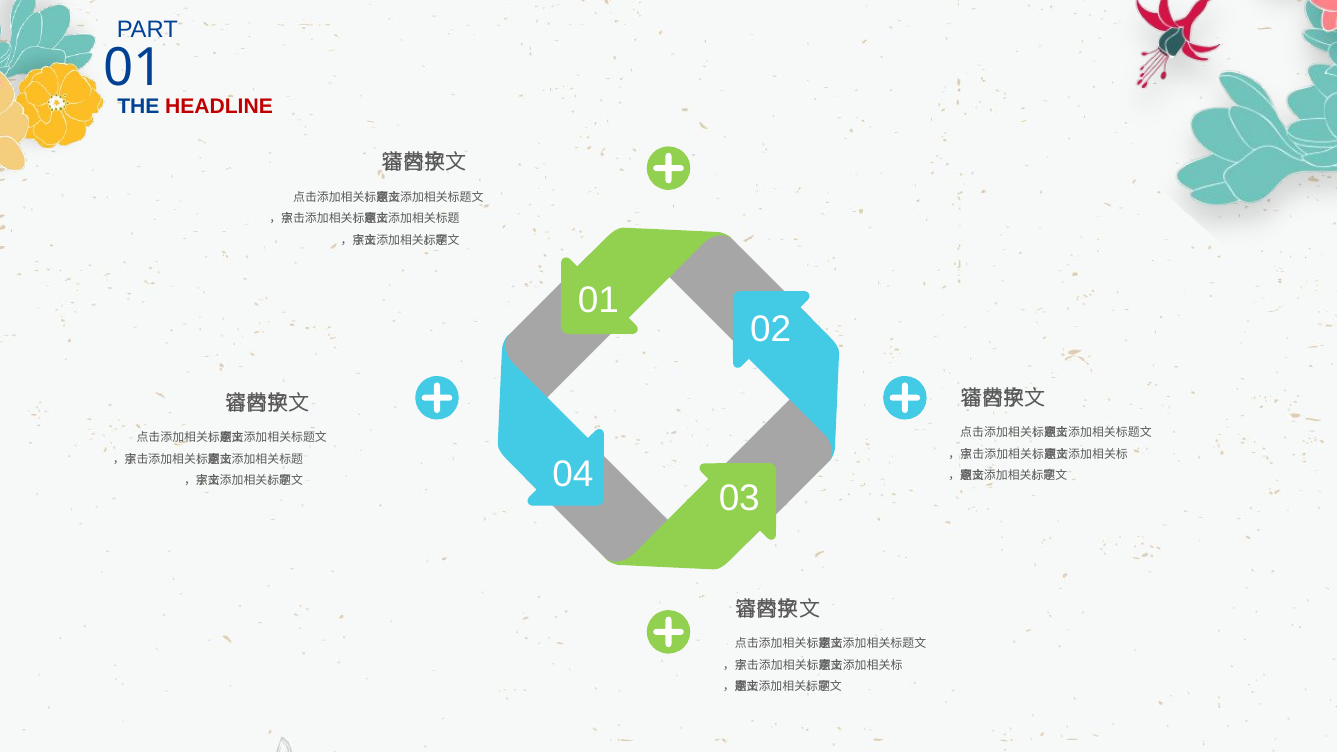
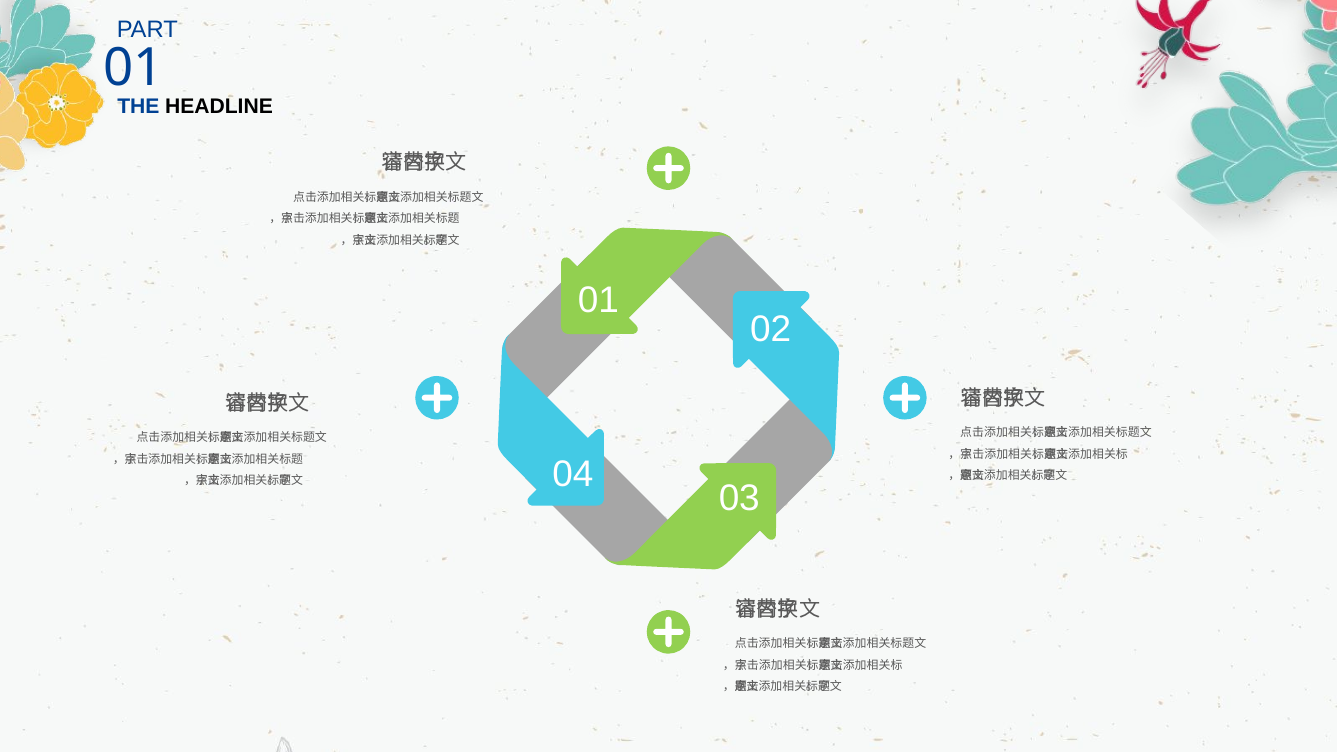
HEADLINE colour: red -> black
